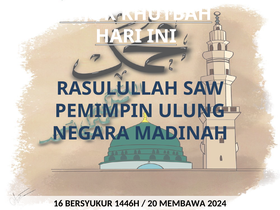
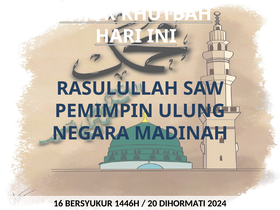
MEMBAWA: MEMBAWA -> DIHORMATI
